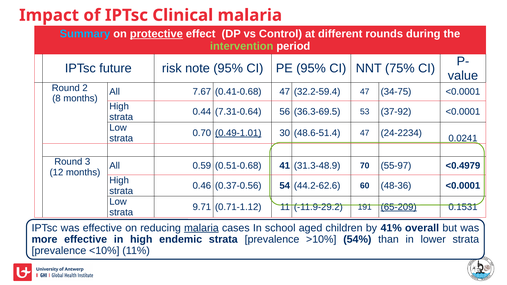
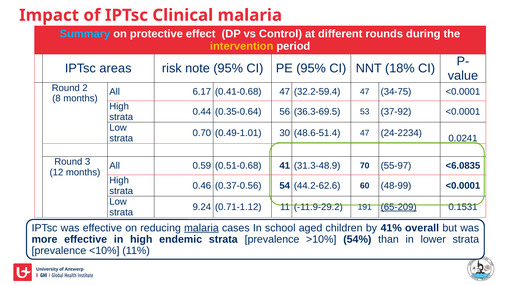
protective underline: present -> none
intervention colour: light green -> yellow
future: future -> areas
75%: 75% -> 18%
7.67: 7.67 -> 6.17
7.31-0.64: 7.31-0.64 -> 0.35-0.64
0.49-1.01 underline: present -> none
<0.4979: <0.4979 -> <6.0835
48-36: 48-36 -> 48-99
9.71: 9.71 -> 9.24
